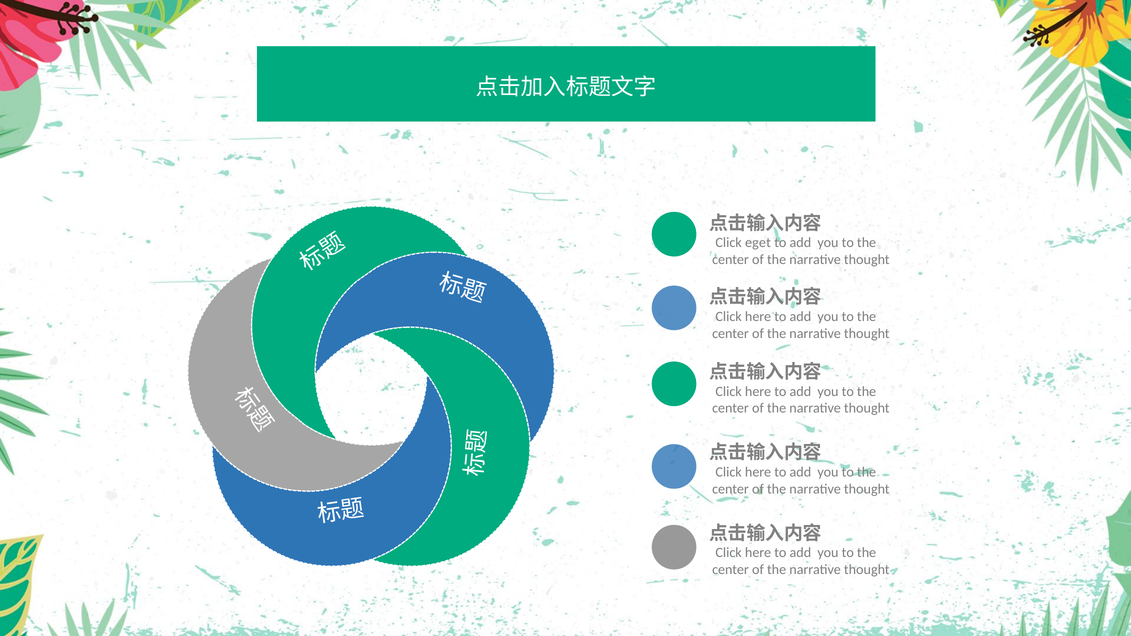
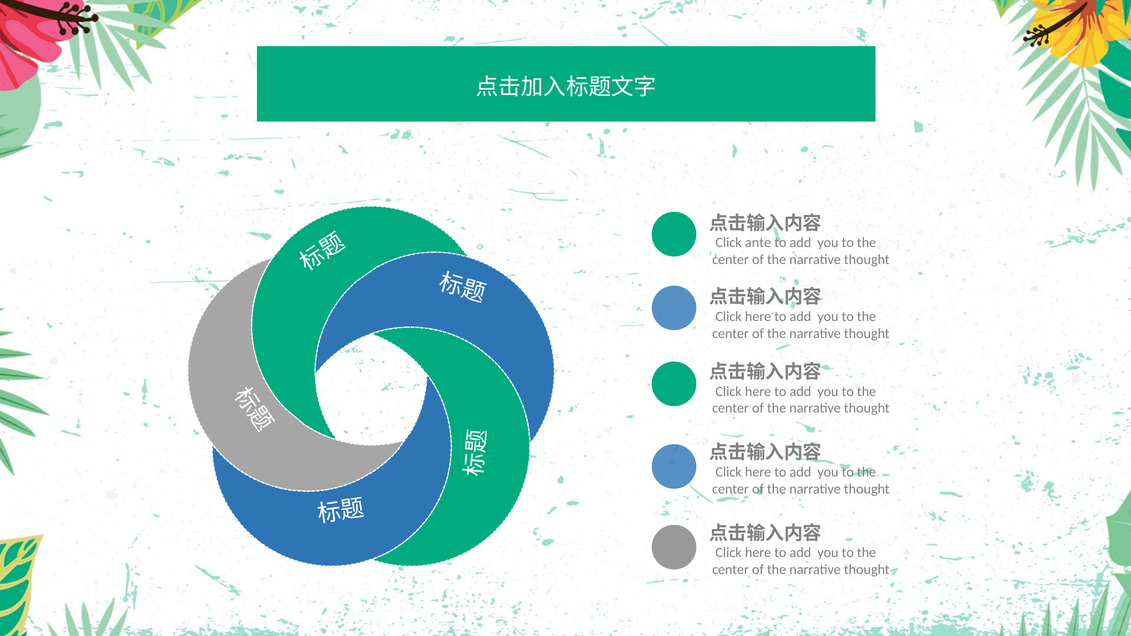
eget: eget -> ante
